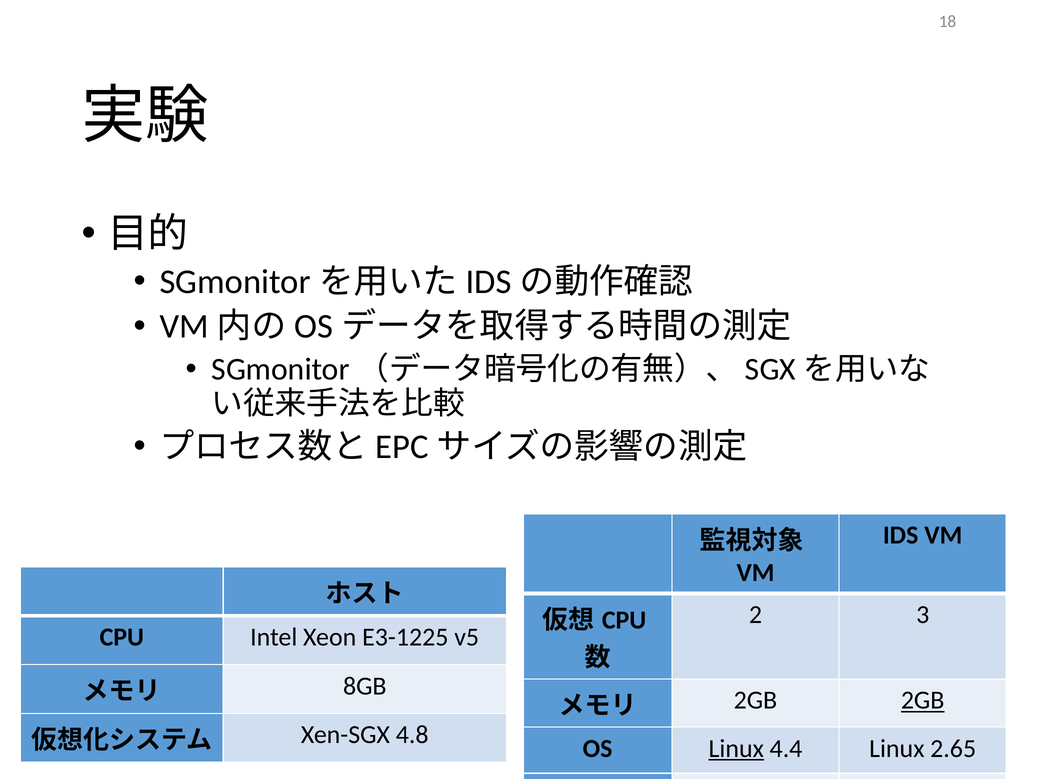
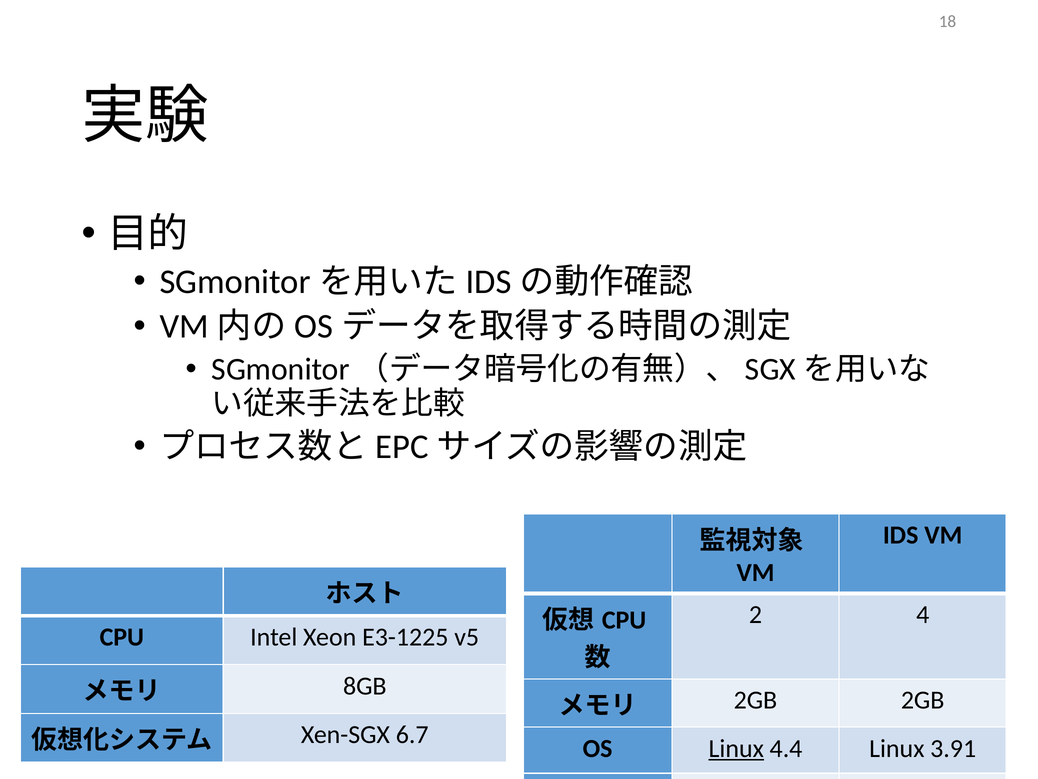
3: 3 -> 4
2GB at (923, 700) underline: present -> none
4.8: 4.8 -> 6.7
2.65: 2.65 -> 3.91
